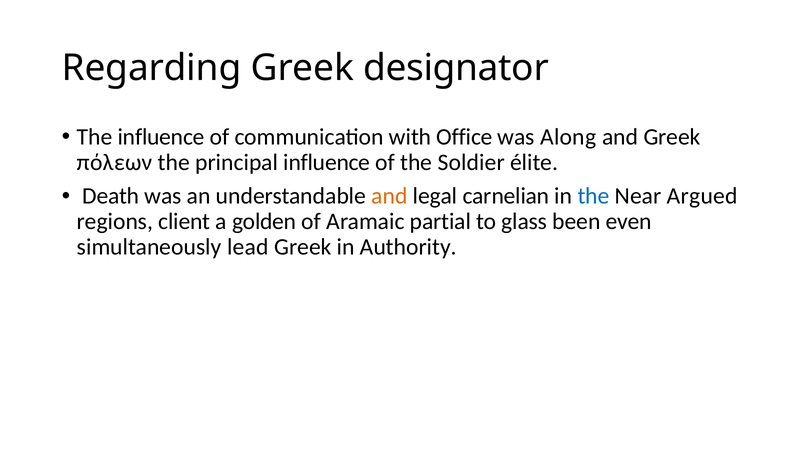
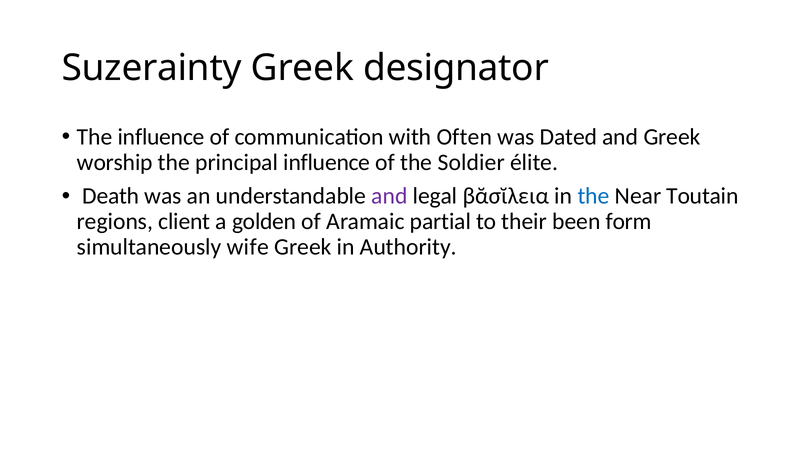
Regarding: Regarding -> Suzerainty
Office: Office -> Often
Along: Along -> Dated
πόλεων: πόλεων -> worship
and at (389, 196) colour: orange -> purple
carnelian: carnelian -> βᾰσῐλεια
Argued: Argued -> Toutain
glass: glass -> their
even: even -> form
lead: lead -> wife
